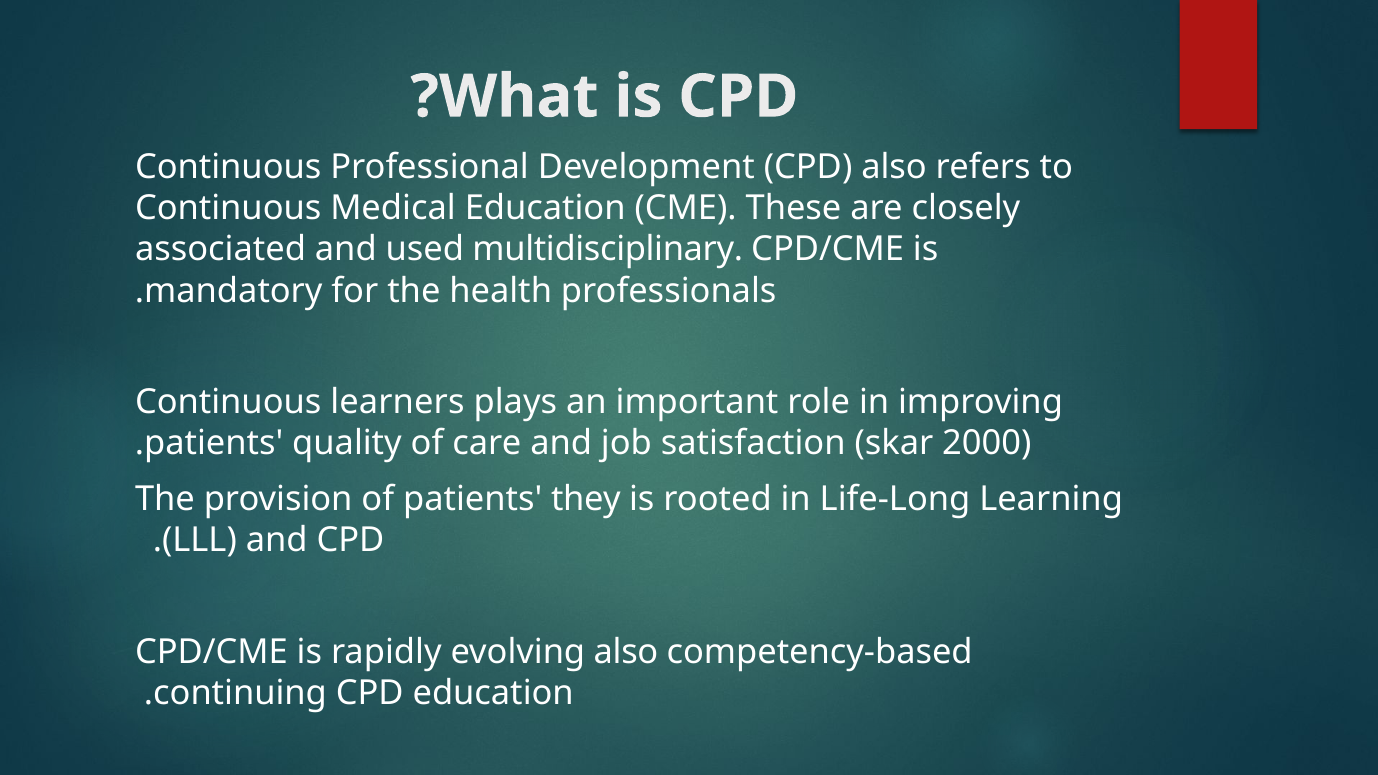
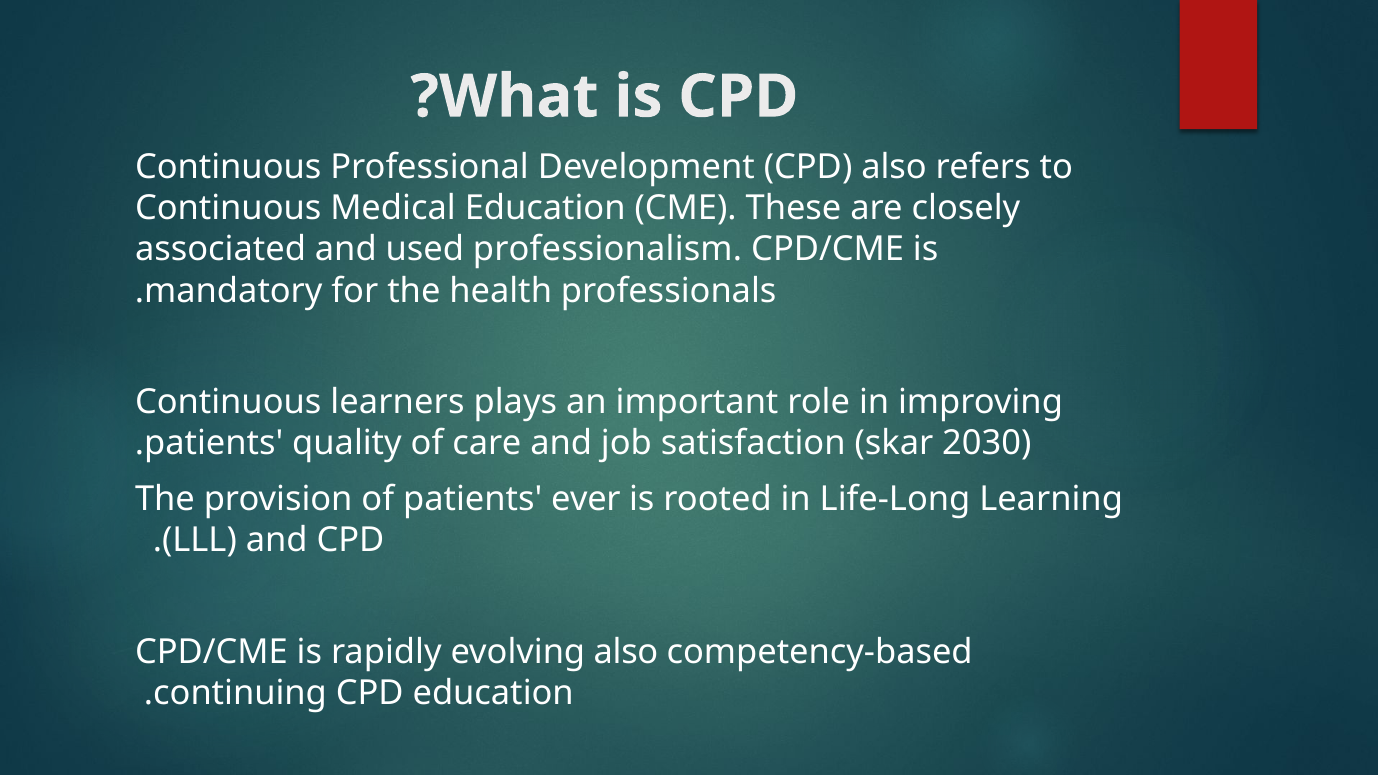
multidisciplinary: multidisciplinary -> professionalism
2000: 2000 -> 2030
they: they -> ever
